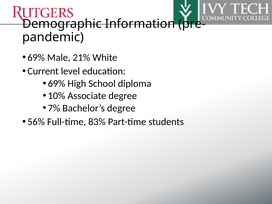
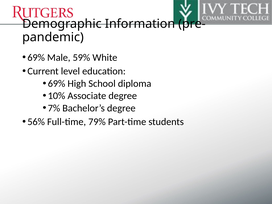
21%: 21% -> 59%
83%: 83% -> 79%
